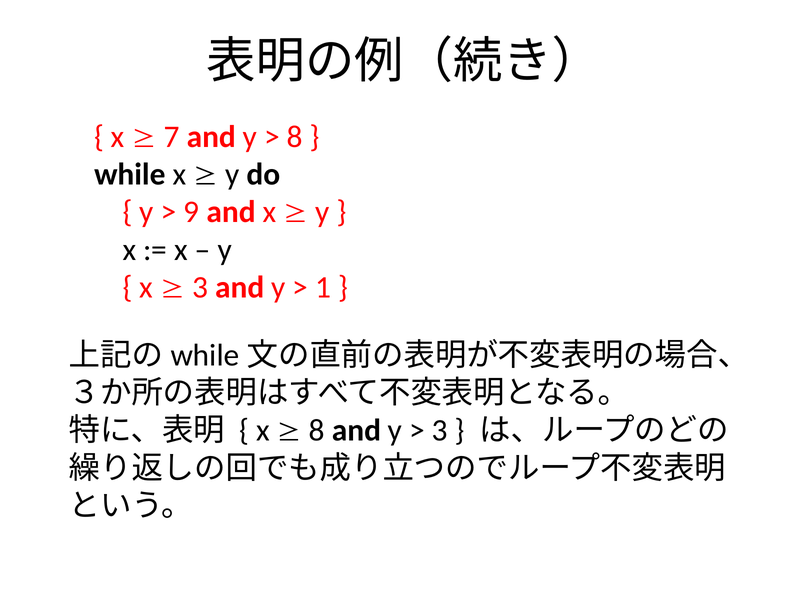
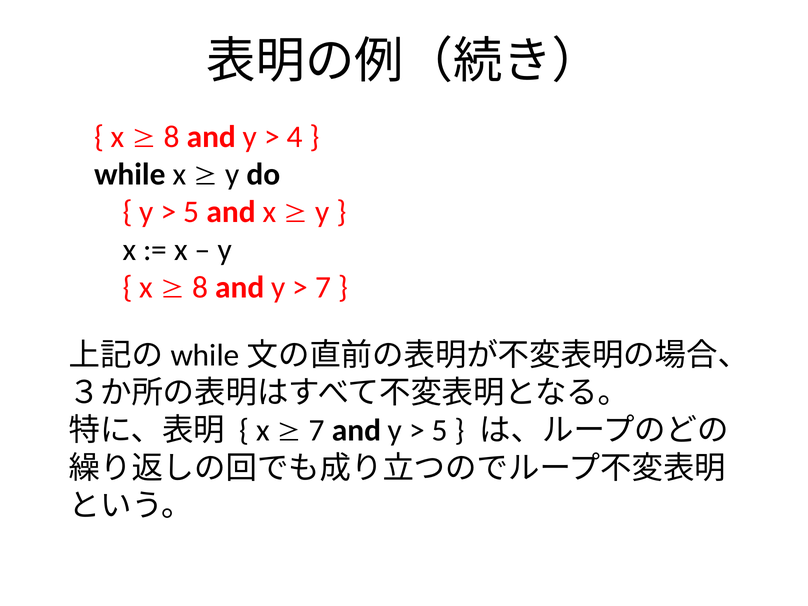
7 at (172, 137): 7 -> 8
8 at (295, 137): 8 -> 4
9 at (191, 212): 9 -> 5
3 at (200, 288): 3 -> 8
1 at (323, 288): 1 -> 7
8 at (317, 431): 8 -> 7
3 at (440, 431): 3 -> 5
